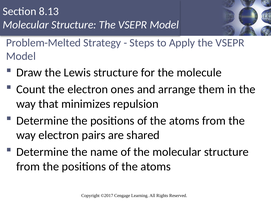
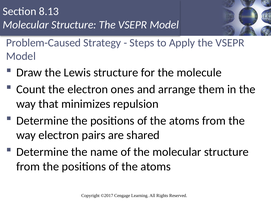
Problem-Melted: Problem-Melted -> Problem-Caused
